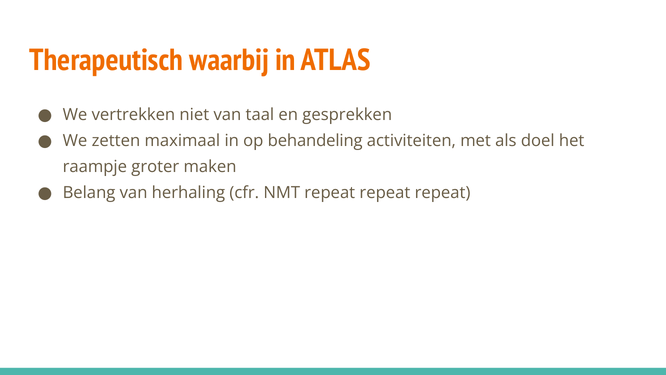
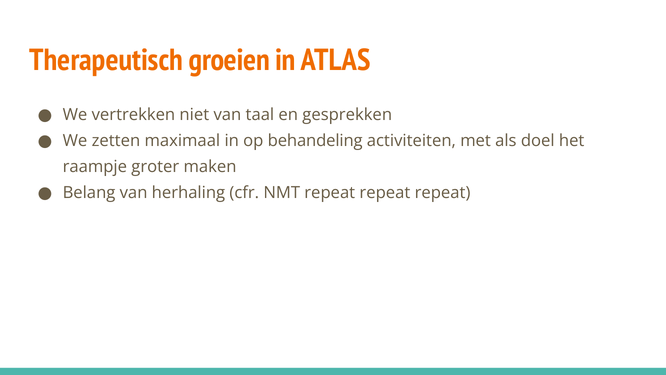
waarbij: waarbij -> groeien
